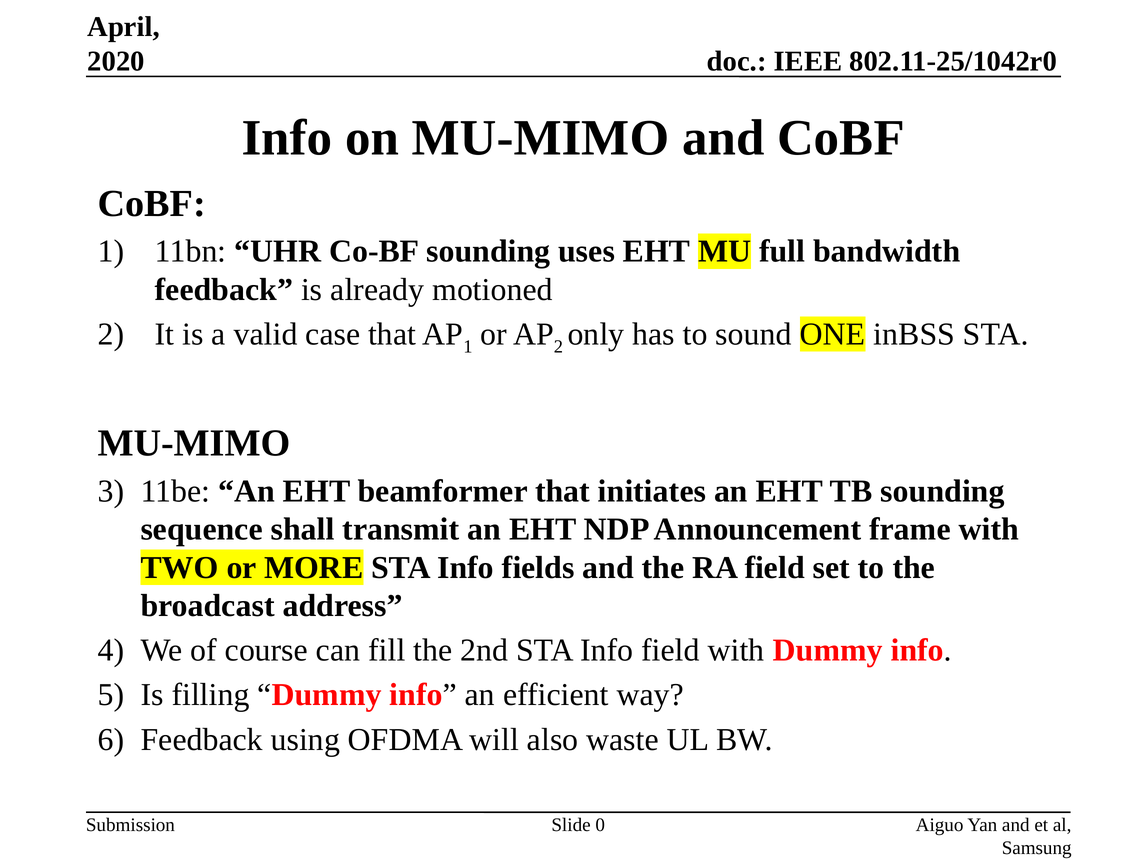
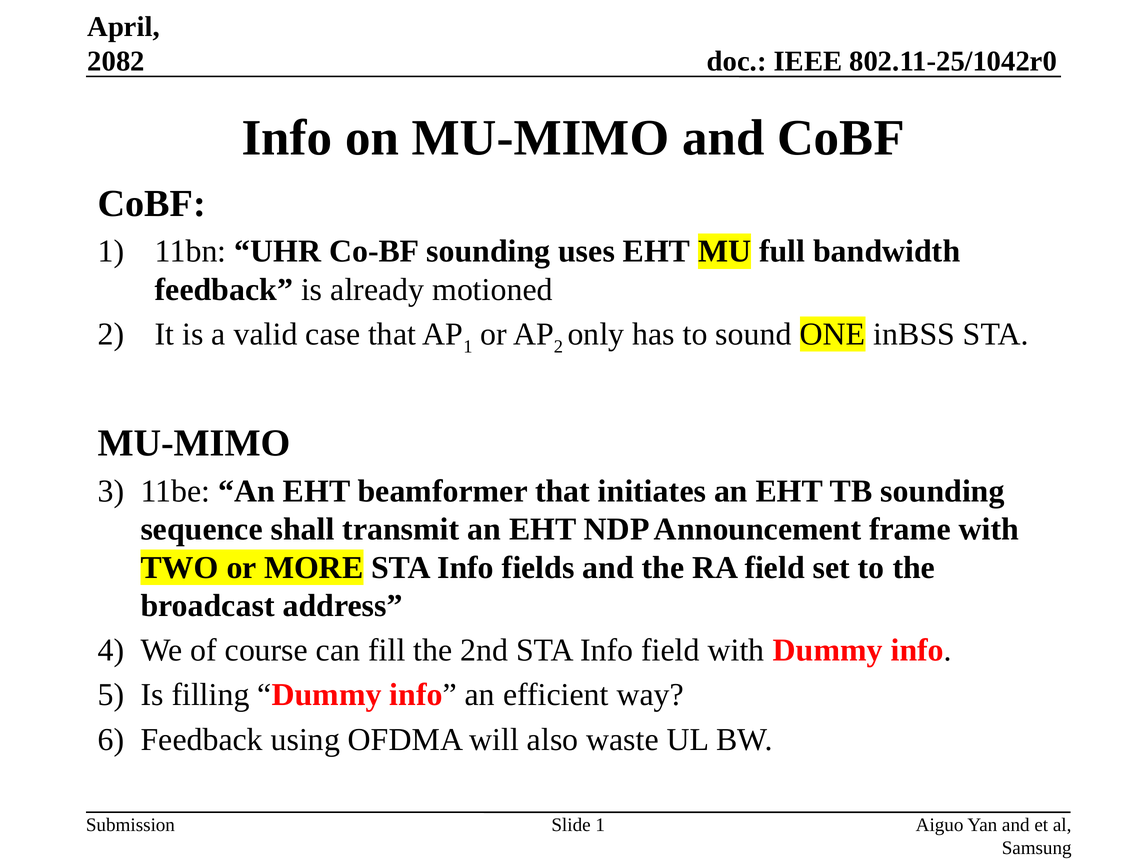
2020: 2020 -> 2082
Slide 0: 0 -> 1
